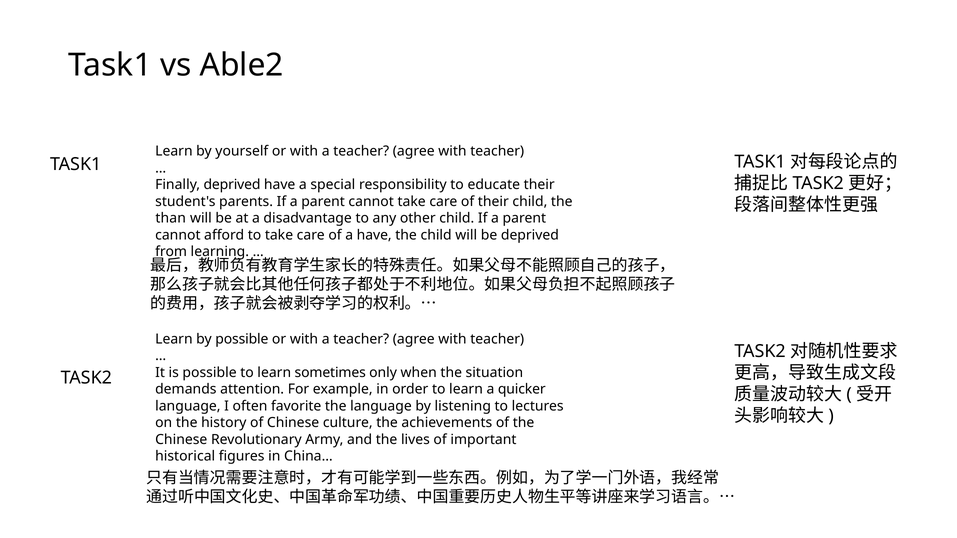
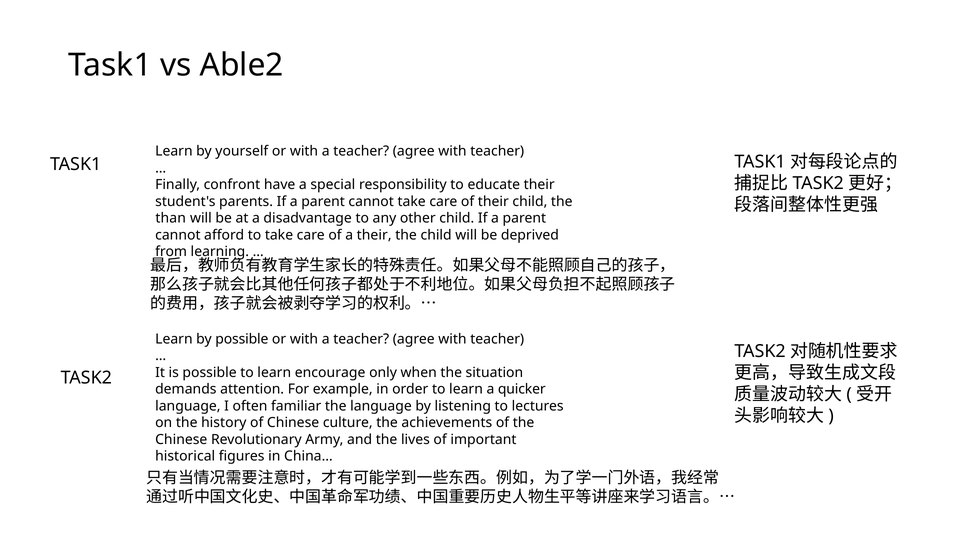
Finally deprived: deprived -> confront
a have: have -> their
sometimes: sometimes -> encourage
favorite: favorite -> familiar
